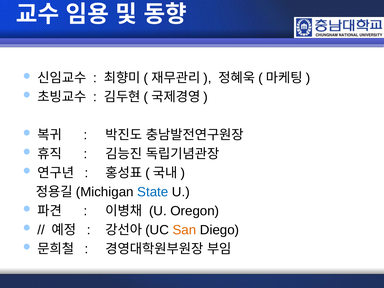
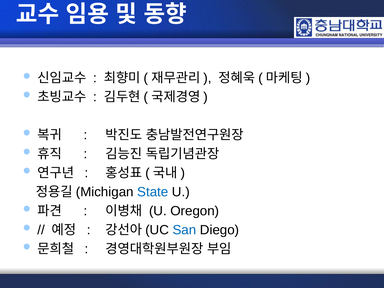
San colour: orange -> blue
